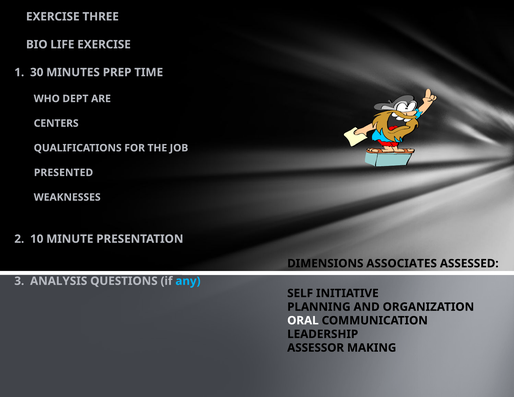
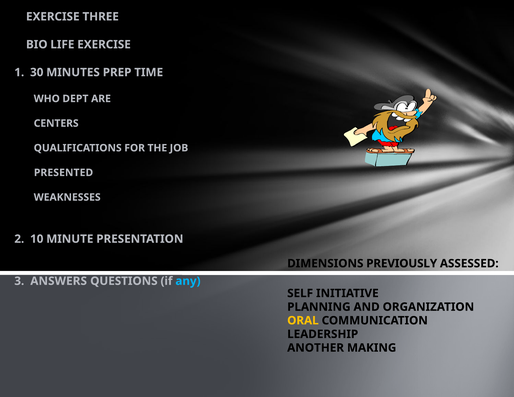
ASSOCIATES: ASSOCIATES -> PREVIOUSLY
ANALYSIS: ANALYSIS -> ANSWERS
ORAL colour: white -> yellow
ASSESSOR: ASSESSOR -> ANOTHER
